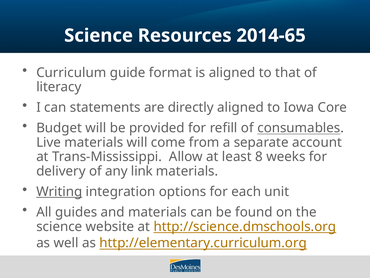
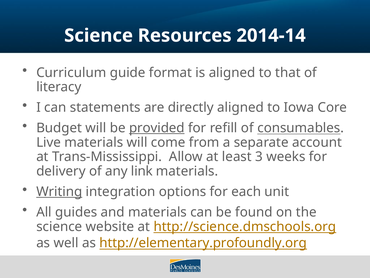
2014-65: 2014-65 -> 2014-14
provided underline: none -> present
8: 8 -> 3
http://elementary.curriculum.org: http://elementary.curriculum.org -> http://elementary.profoundly.org
